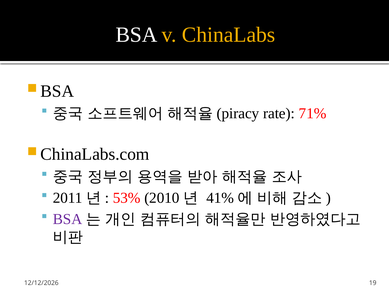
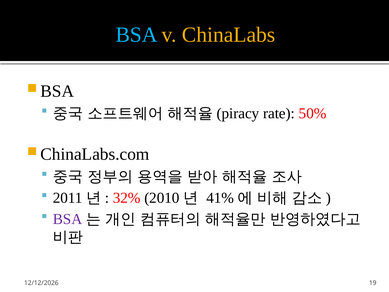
BSA at (137, 35) colour: white -> light blue
71%: 71% -> 50%
53%: 53% -> 32%
